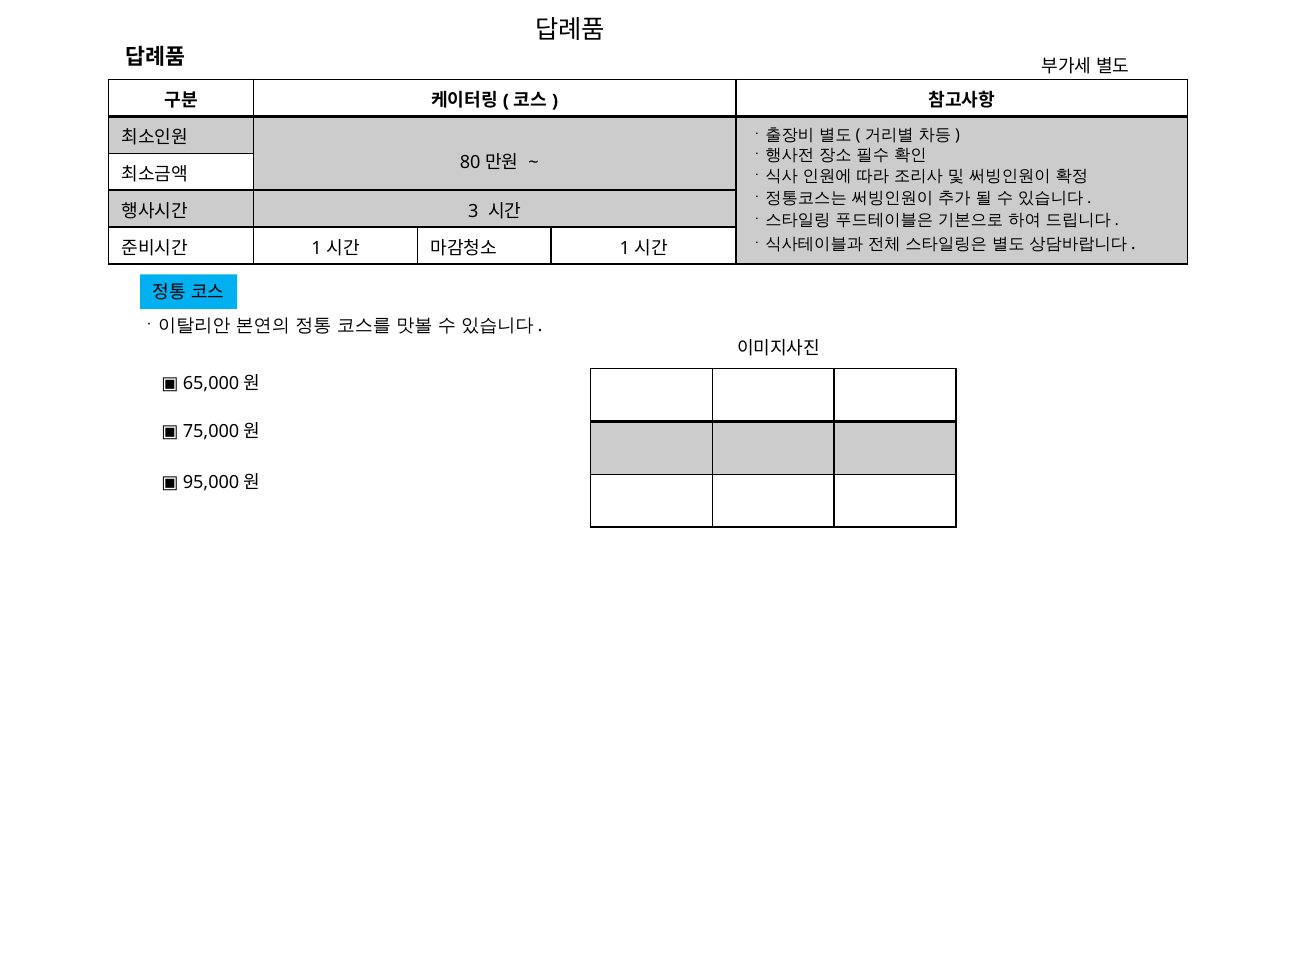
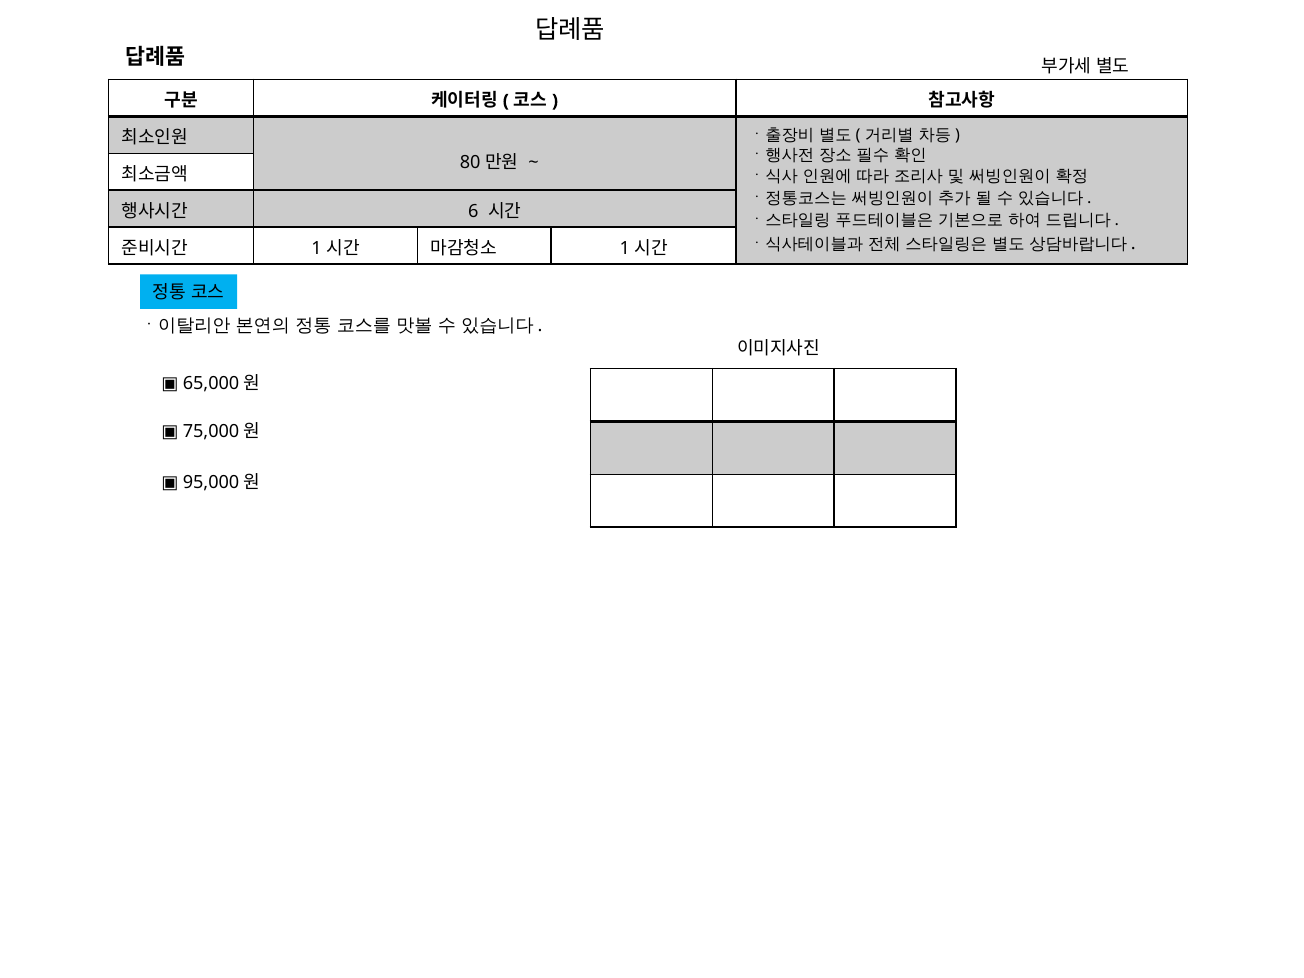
3: 3 -> 6
